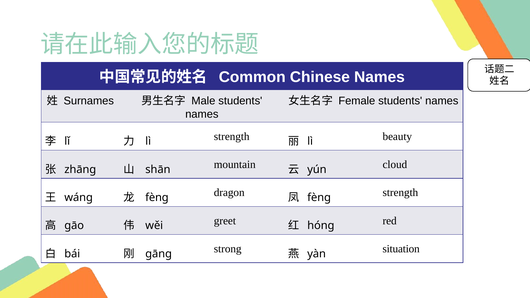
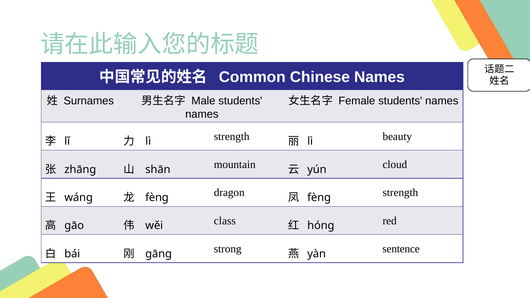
greet: greet -> class
situation: situation -> sentence
